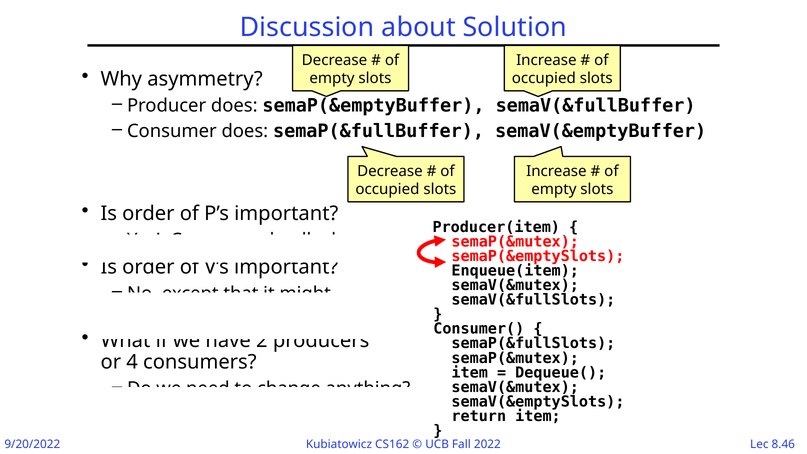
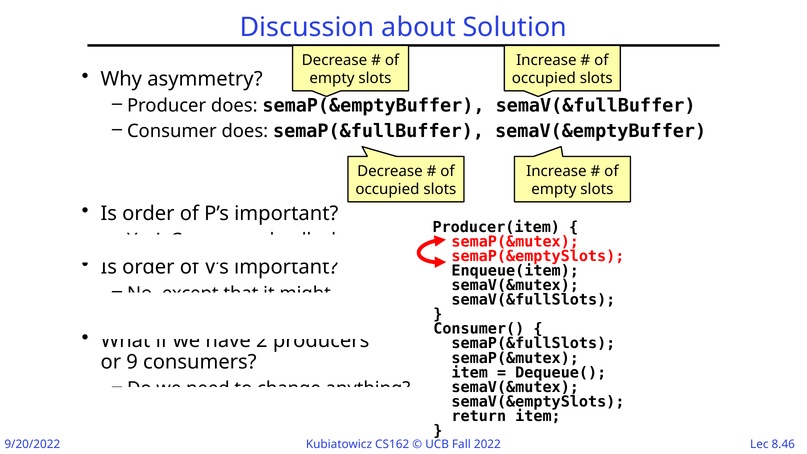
4: 4 -> 9
